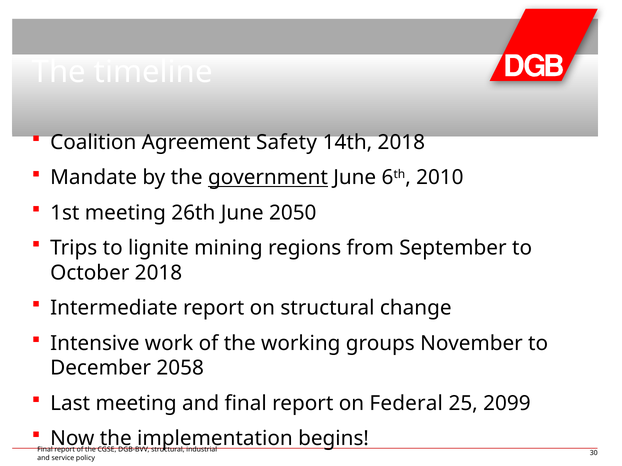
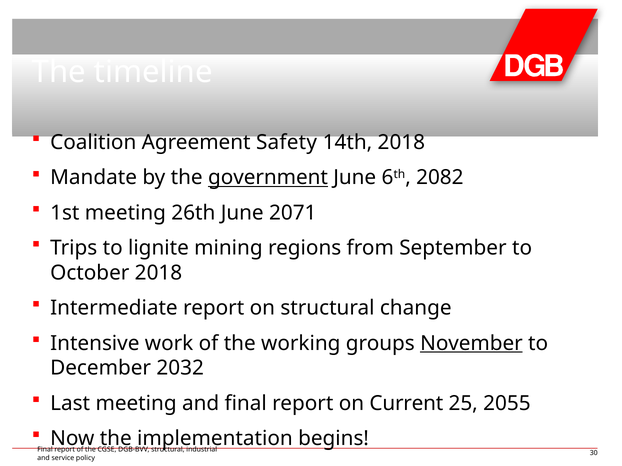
2010: 2010 -> 2082
2050: 2050 -> 2071
November underline: none -> present
2058: 2058 -> 2032
Federal: Federal -> Current
2099: 2099 -> 2055
